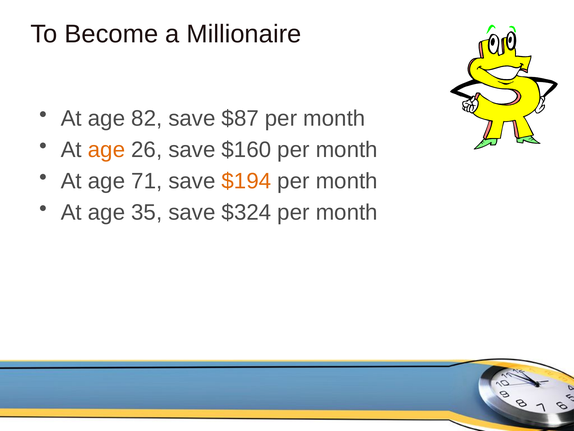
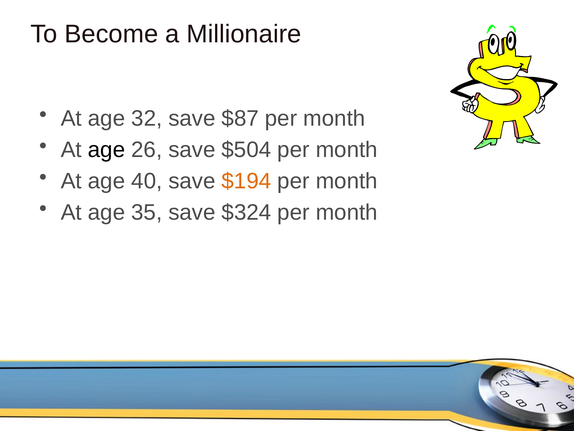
82: 82 -> 32
age at (107, 150) colour: orange -> black
$160: $160 -> $504
71: 71 -> 40
